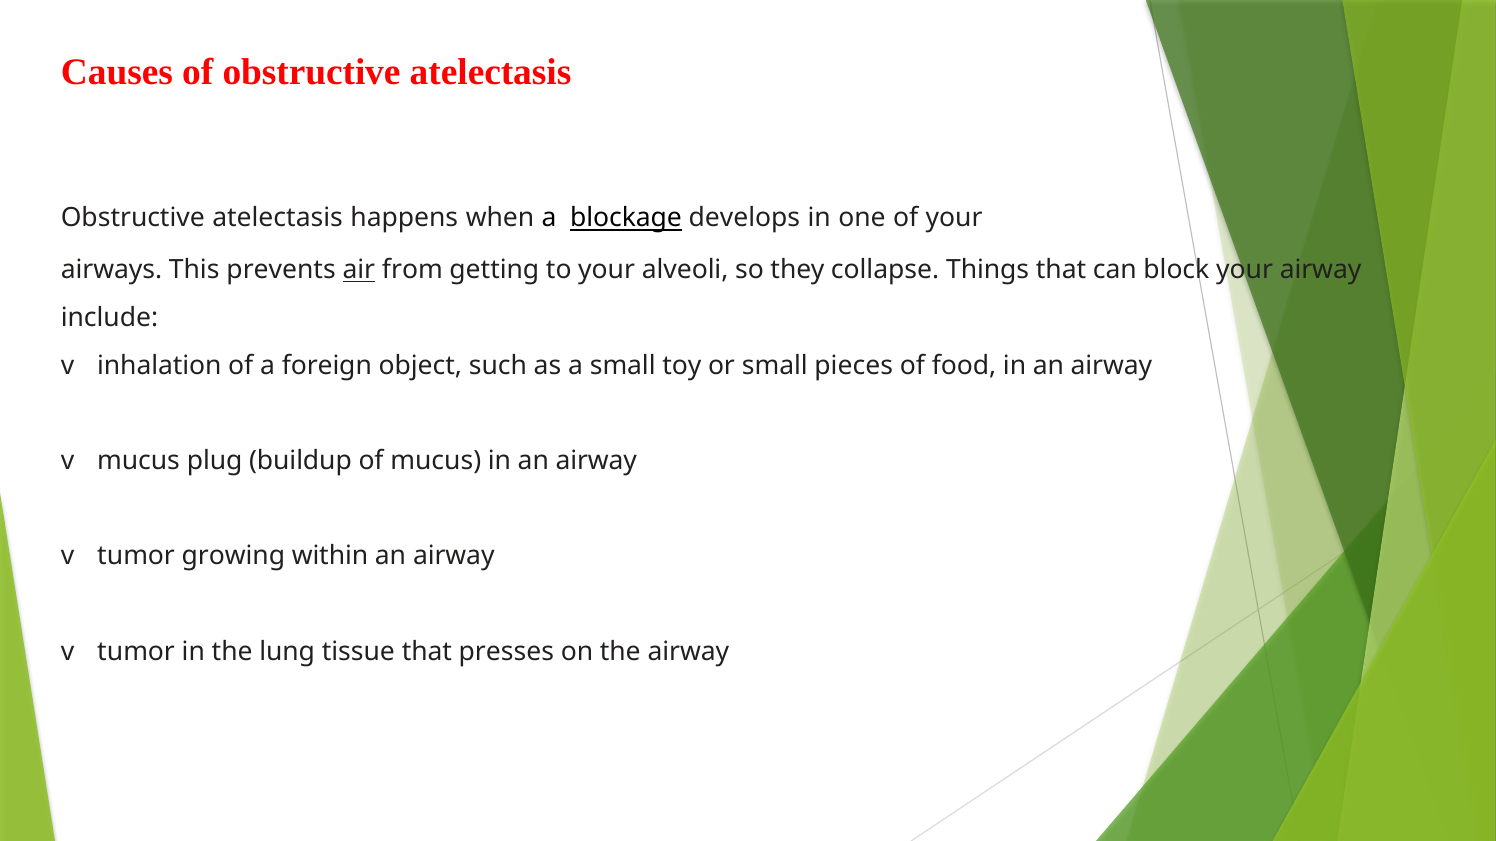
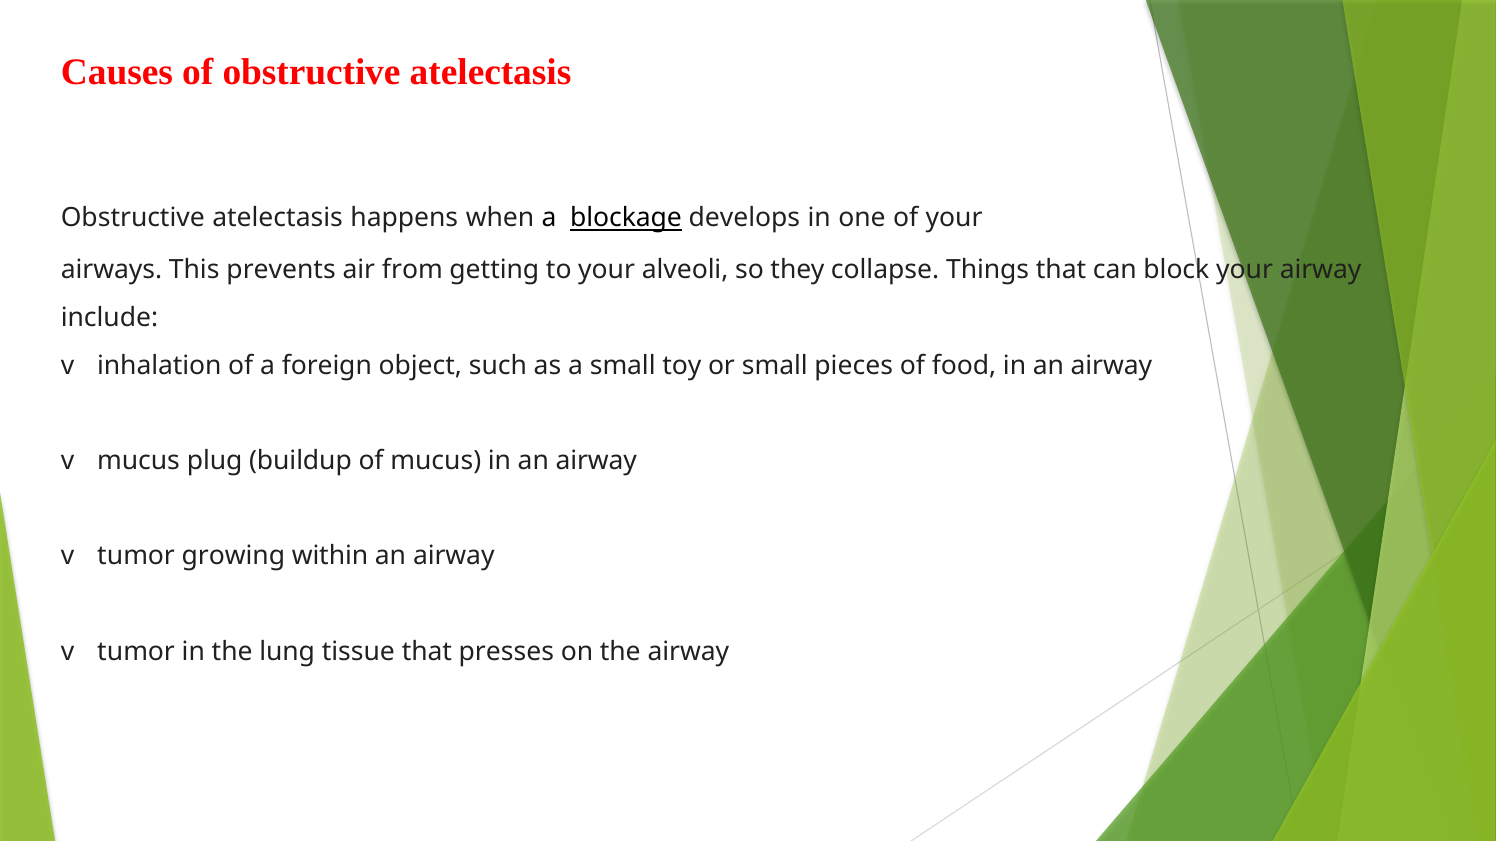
air underline: present -> none
